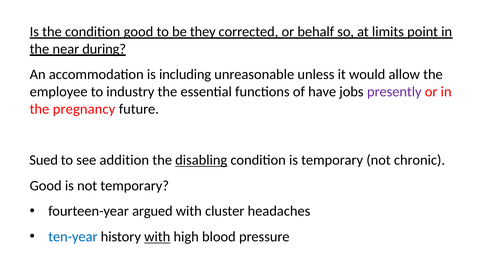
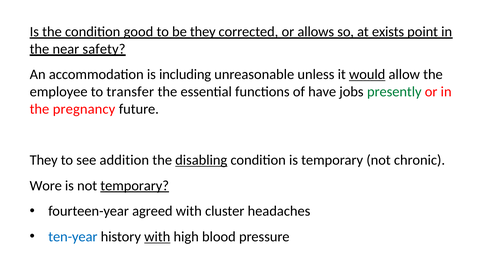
behalf: behalf -> allows
limits: limits -> exists
during: during -> safety
would underline: none -> present
industry: industry -> transfer
presently colour: purple -> green
Sued at (44, 160): Sued -> They
Good at (46, 186): Good -> Wore
temporary at (135, 186) underline: none -> present
argued: argued -> agreed
